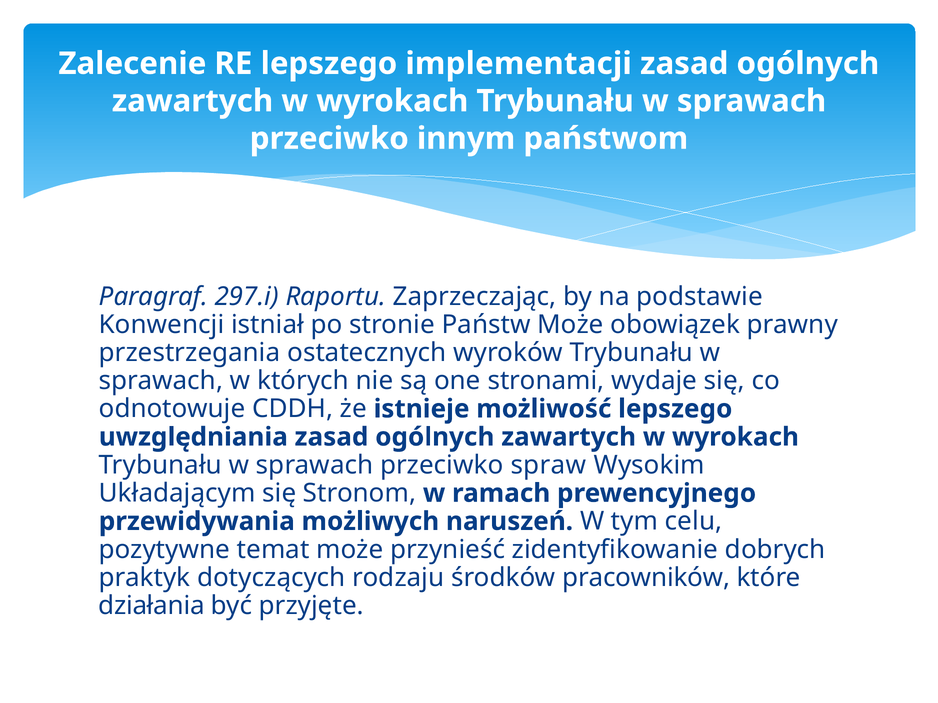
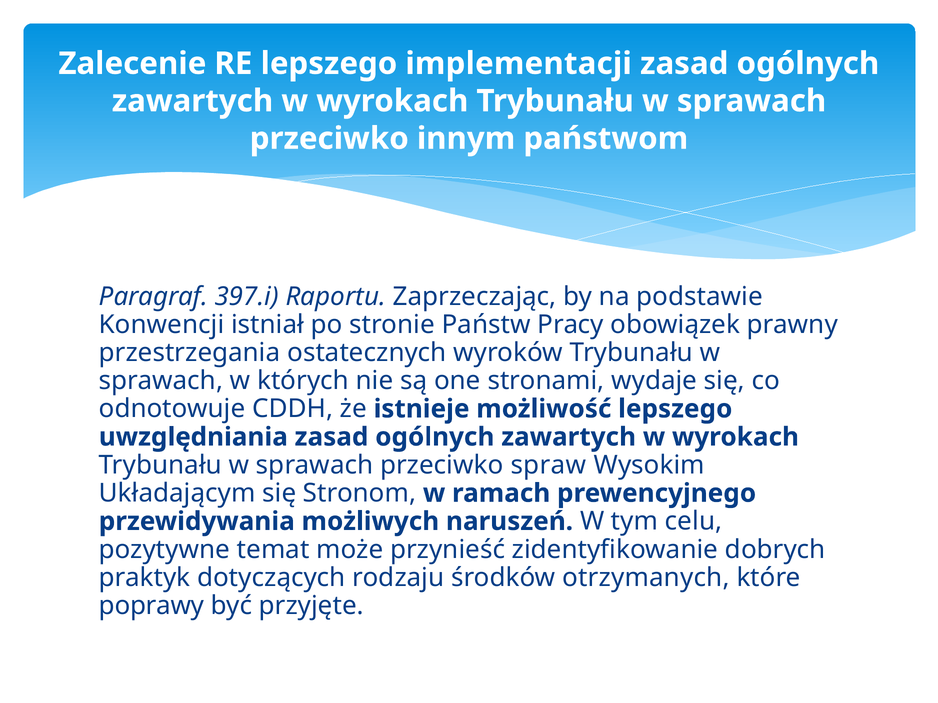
297.i: 297.i -> 397.i
Państw Może: Może -> Pracy
pracowników: pracowników -> otrzymanych
działania: działania -> poprawy
